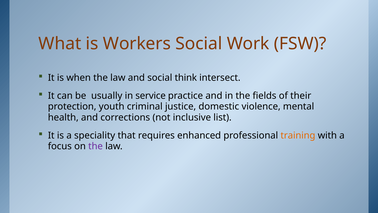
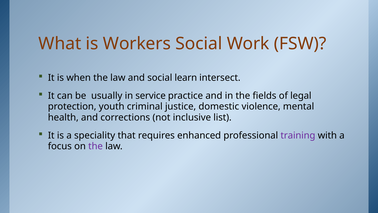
think: think -> learn
their: their -> legal
training colour: orange -> purple
